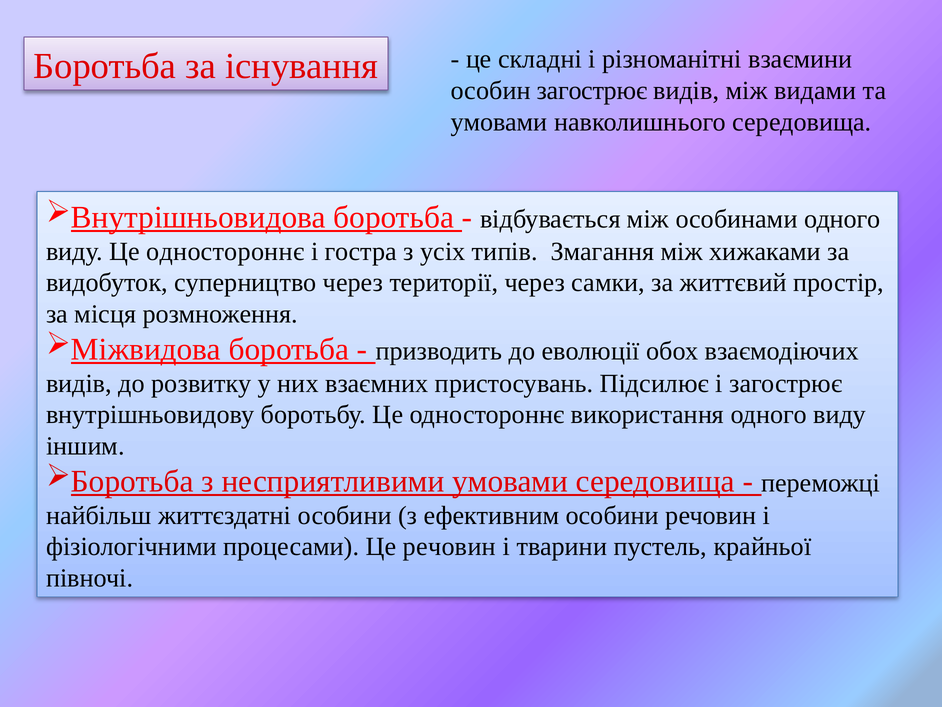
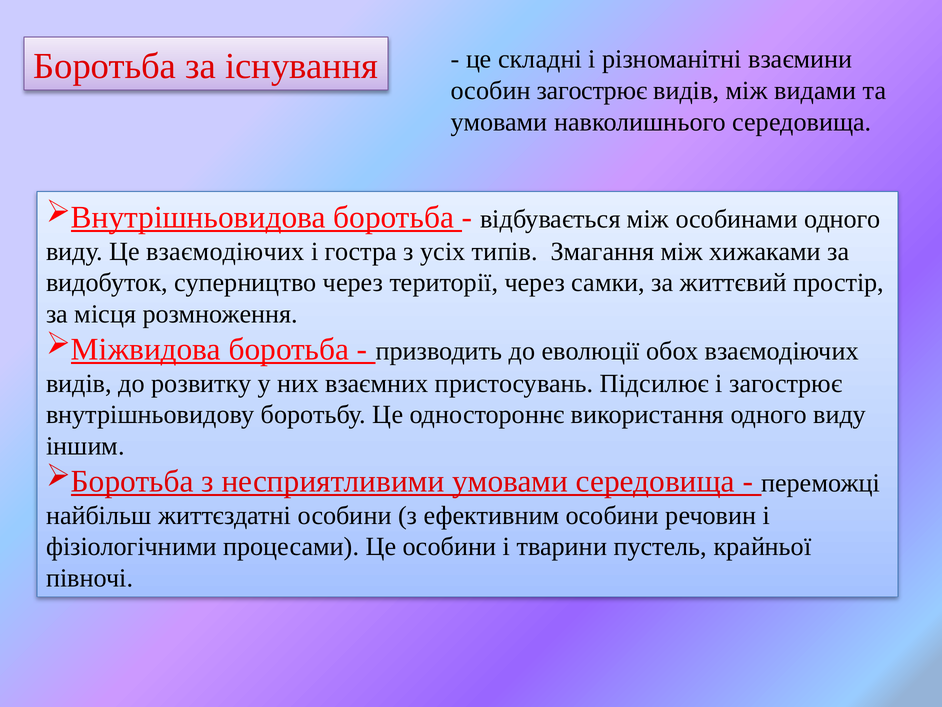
виду Це одностороннє: одностороннє -> взаємодіючих
Це речовин: речовин -> особини
